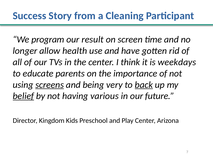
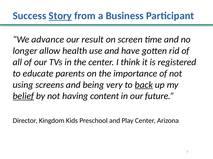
Story underline: none -> present
Cleaning: Cleaning -> Business
program: program -> advance
weekdays: weekdays -> registered
screens underline: present -> none
various: various -> content
